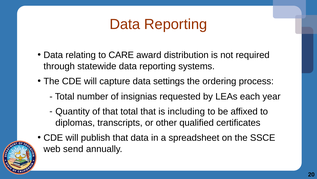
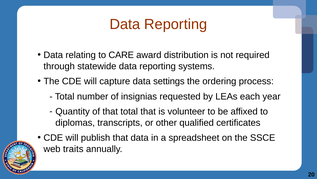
including: including -> volunteer
send: send -> traits
